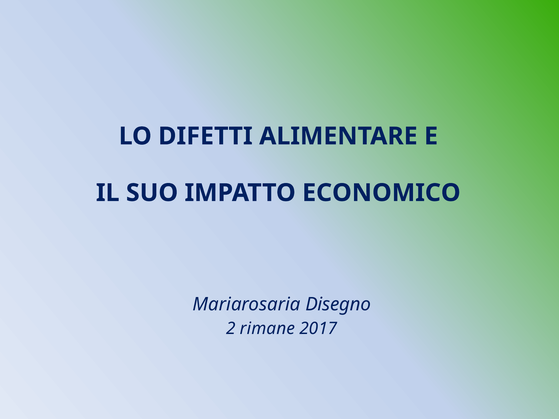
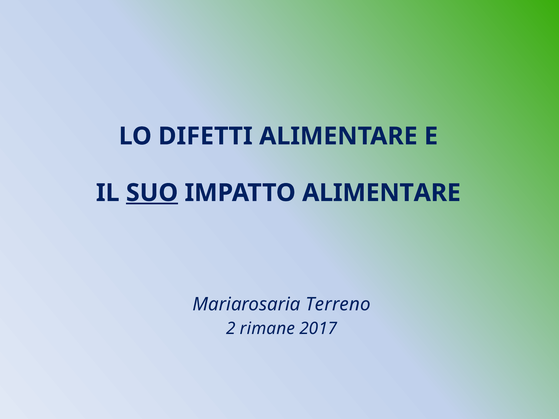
SUO underline: none -> present
IMPATTO ECONOMICO: ECONOMICO -> ALIMENTARE
Disegno: Disegno -> Terreno
